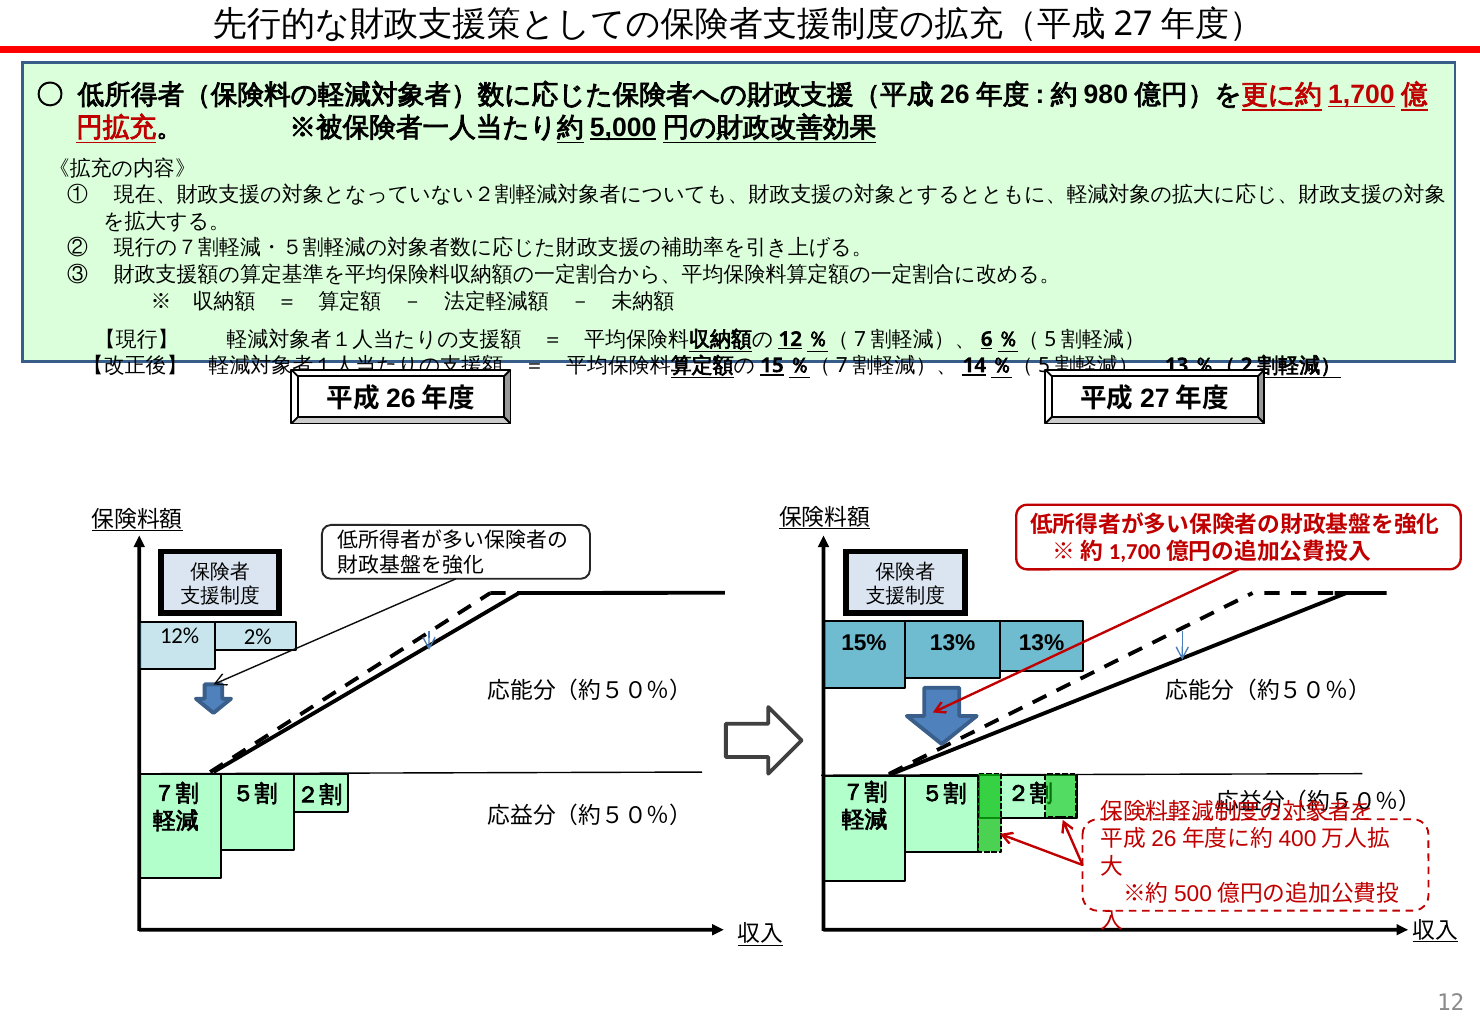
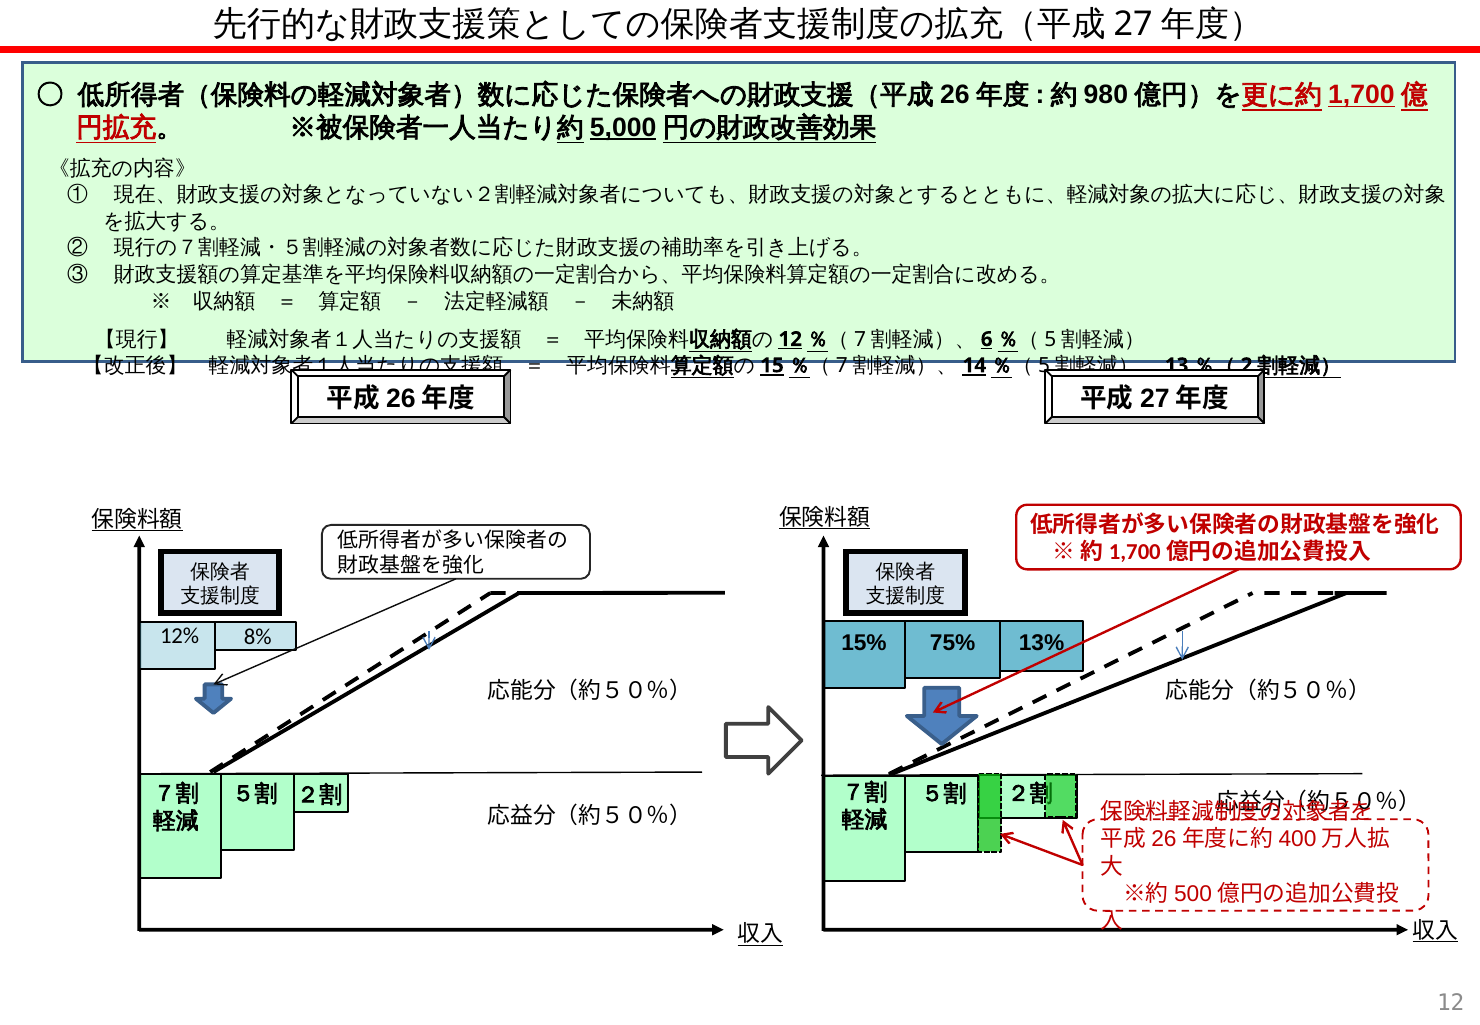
2%: 2% -> 8%
15% 13%: 13% -> 75%
